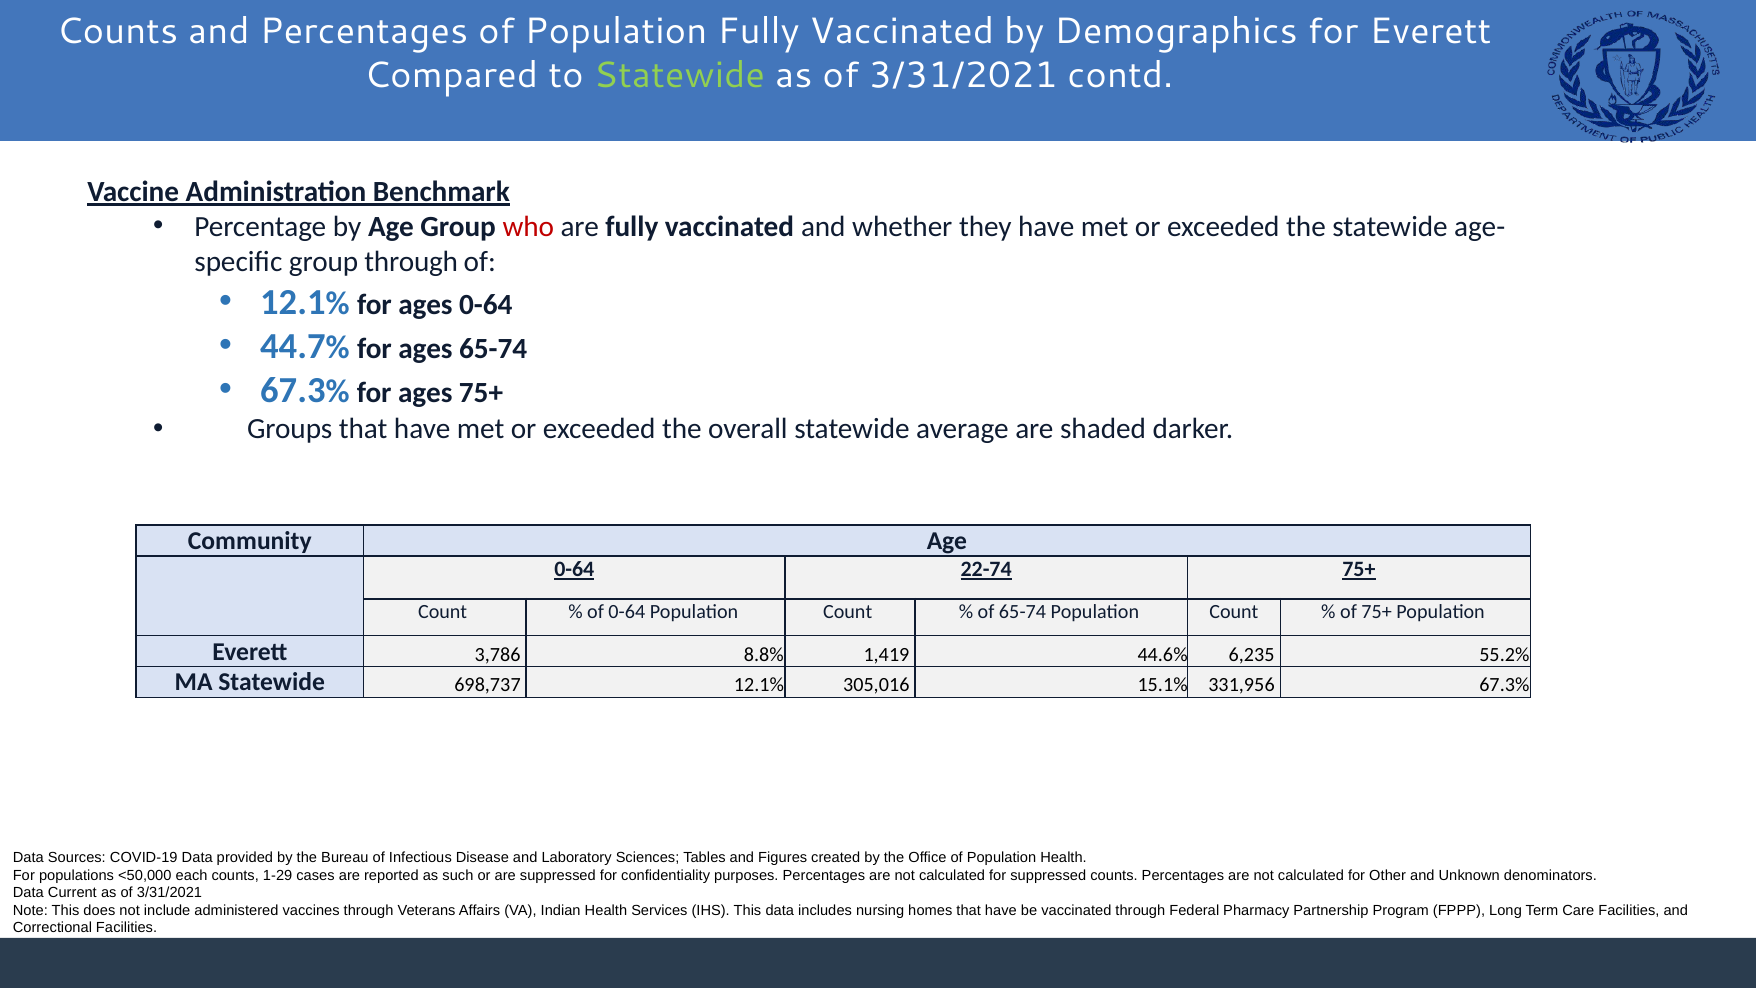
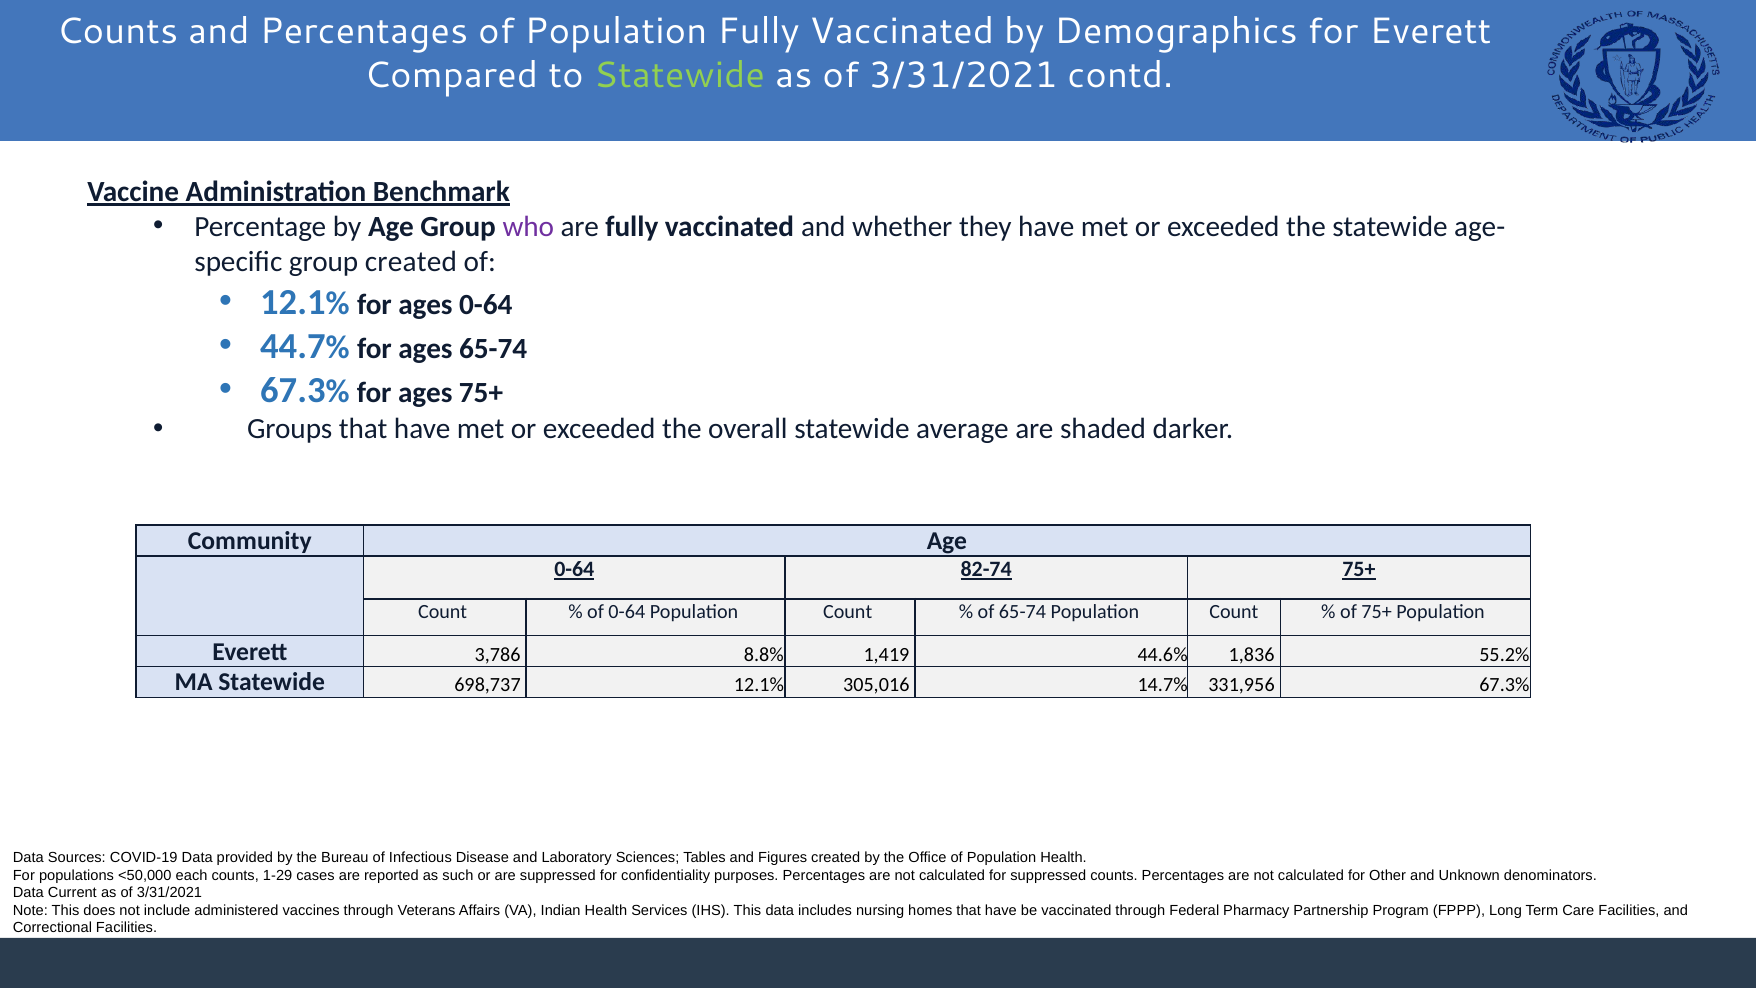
who colour: red -> purple
group through: through -> created
22-74: 22-74 -> 82-74
6,235: 6,235 -> 1,836
15.1%: 15.1% -> 14.7%
